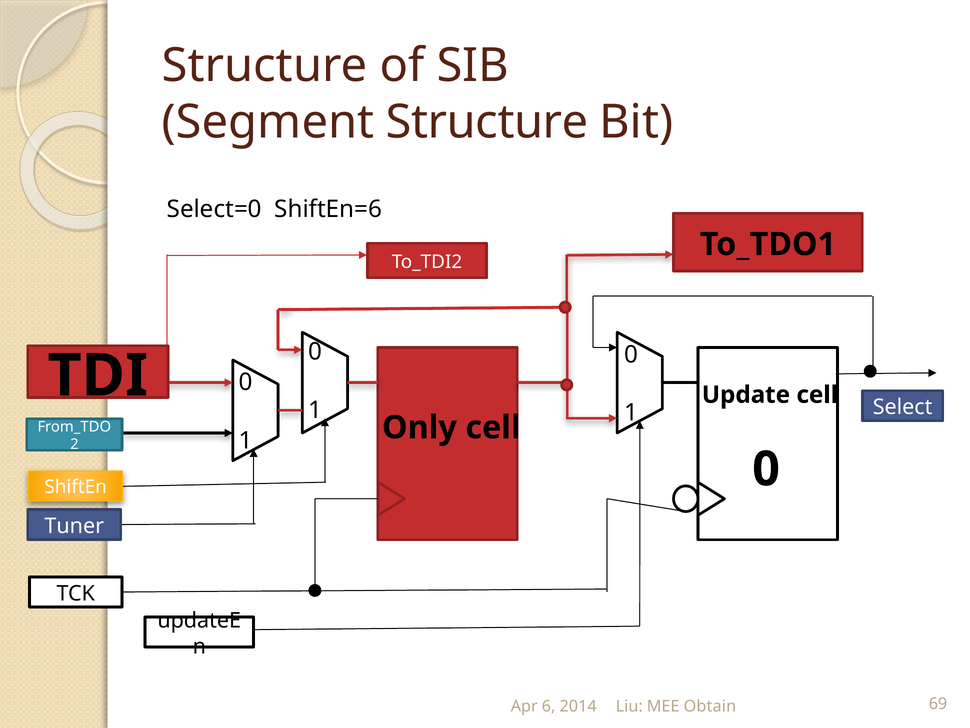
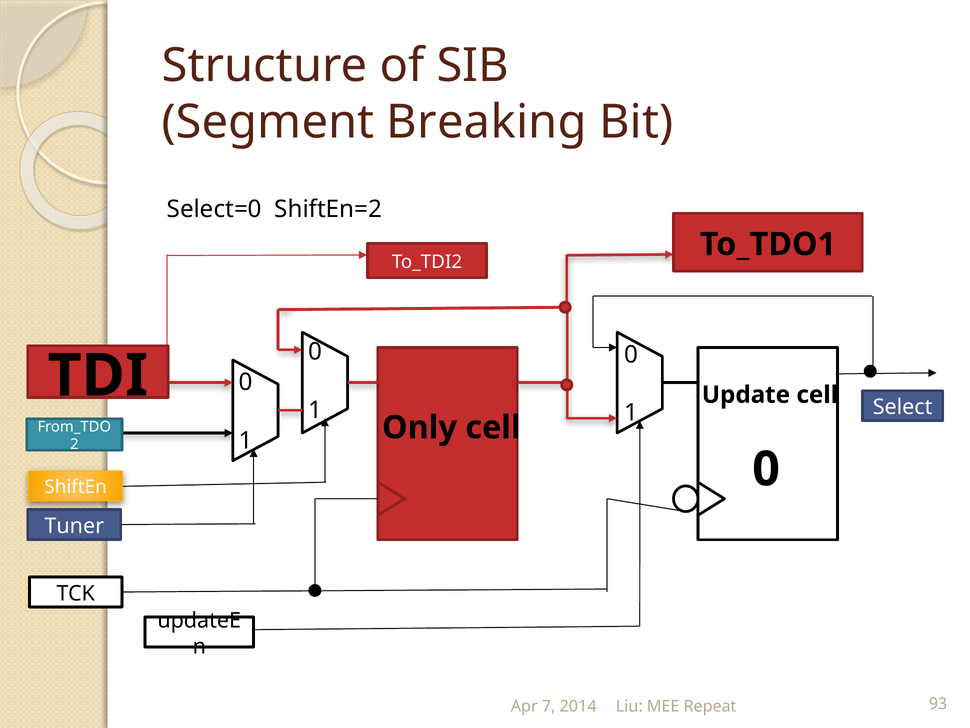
Segment Structure: Structure -> Breaking
ShiftEn=6: ShiftEn=6 -> ShiftEn=2
6: 6 -> 7
Obtain: Obtain -> Repeat
69: 69 -> 93
